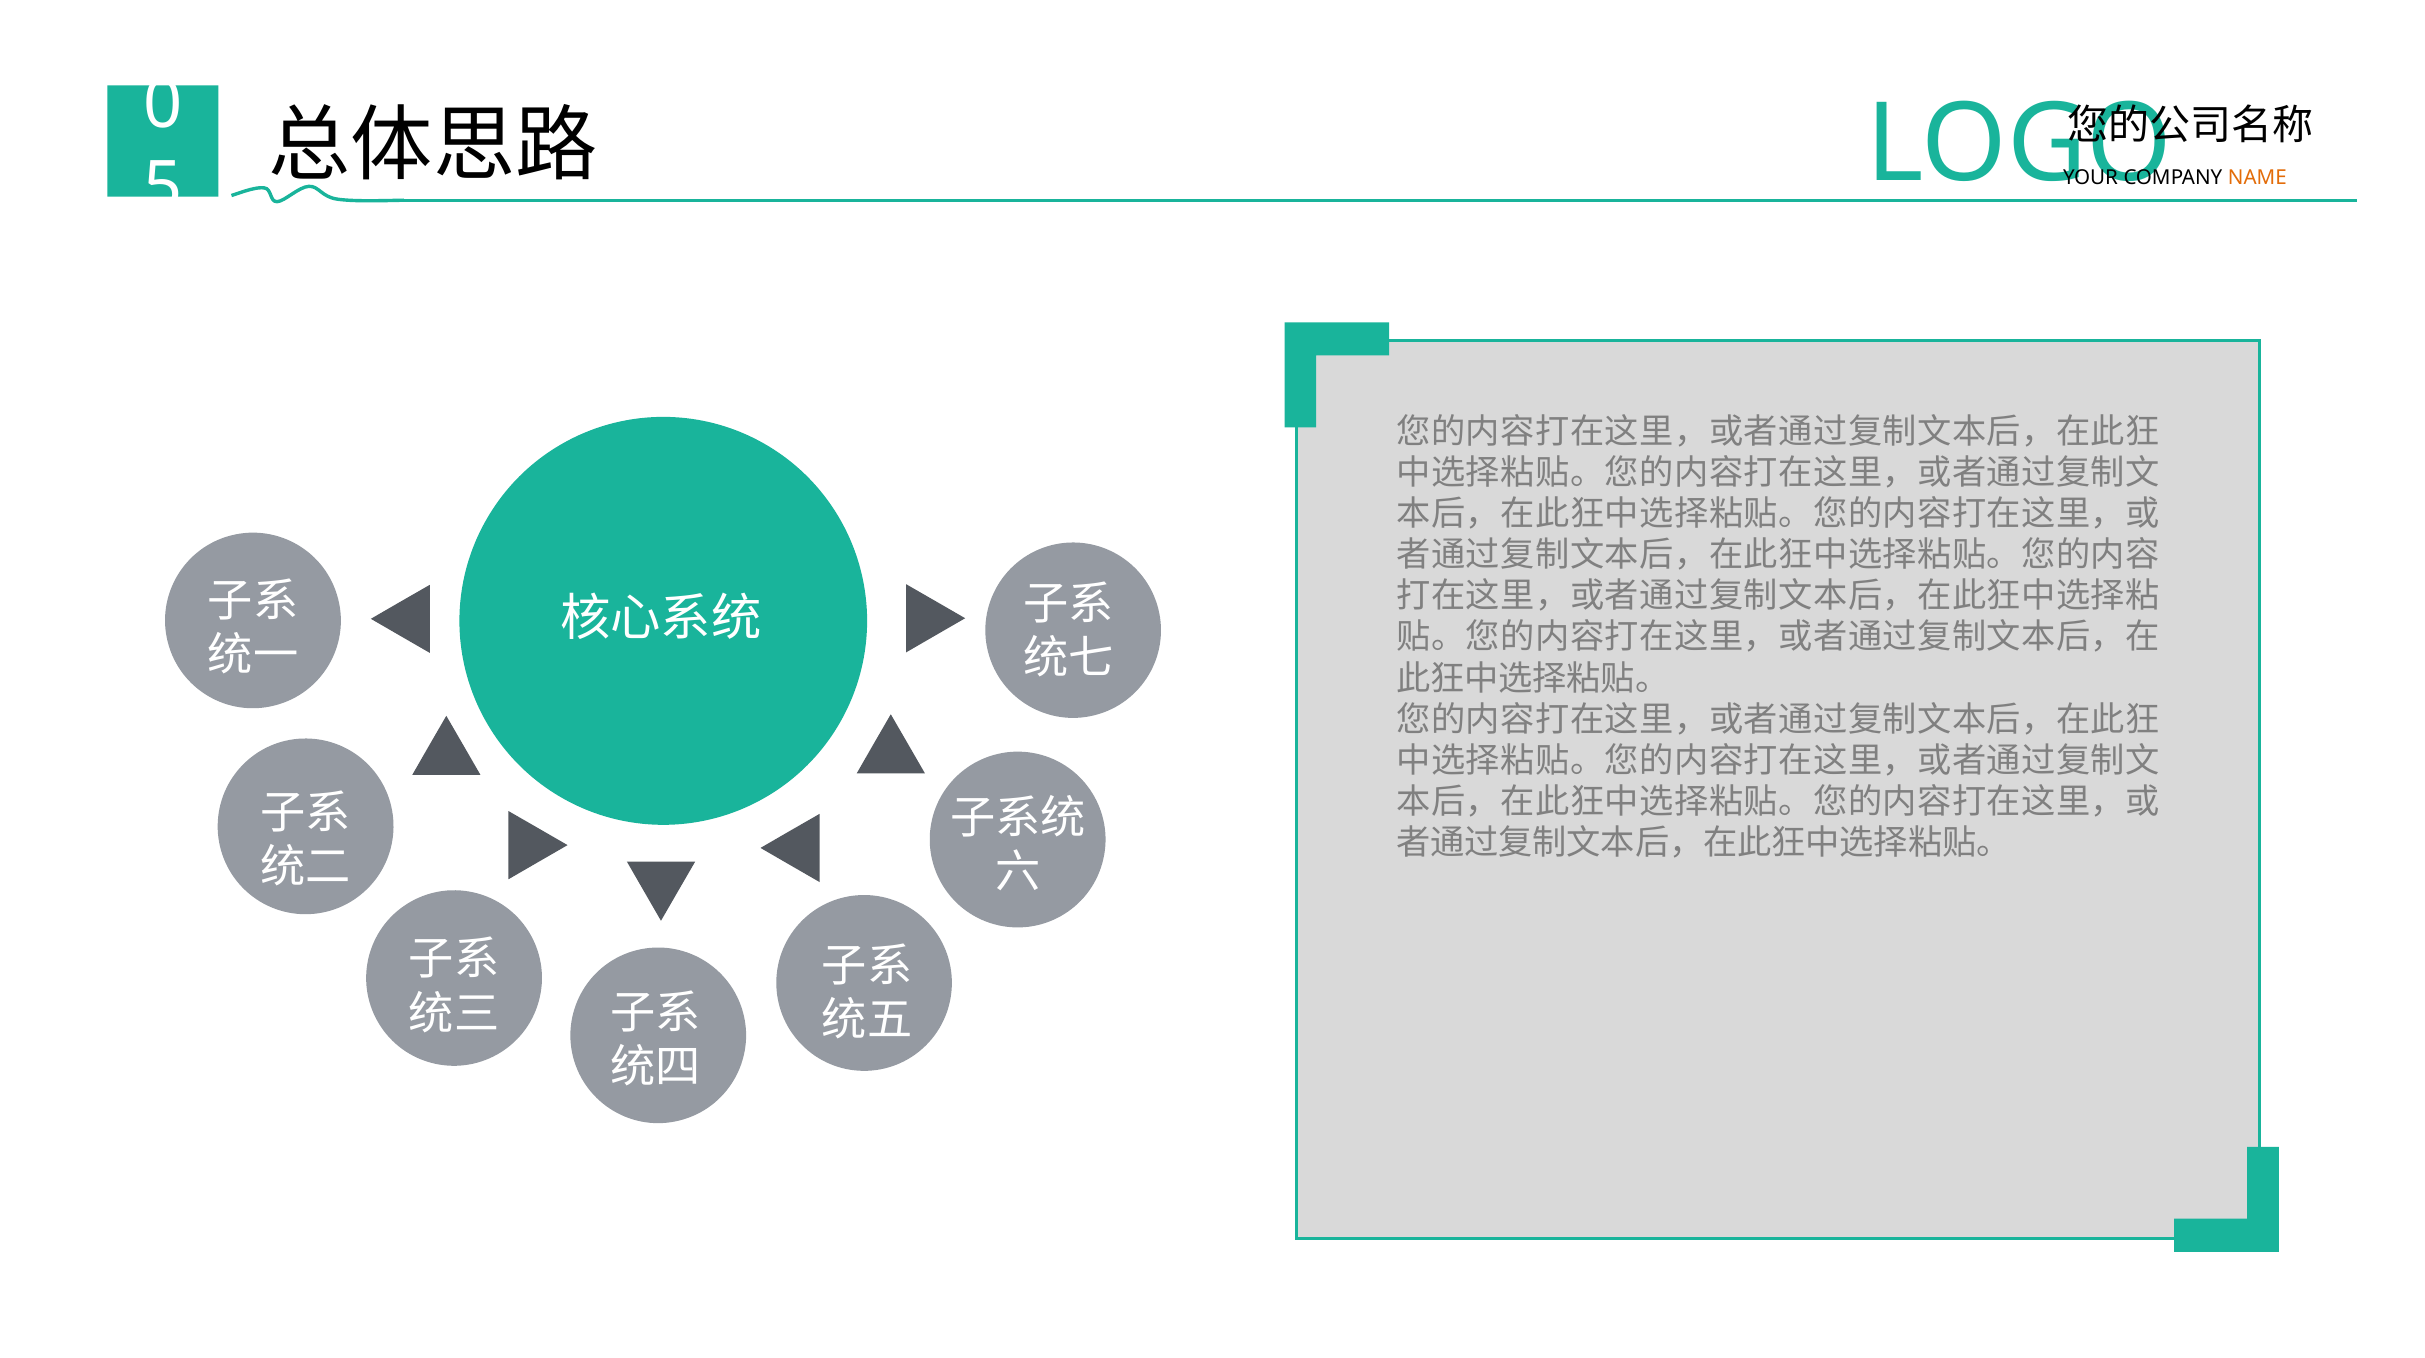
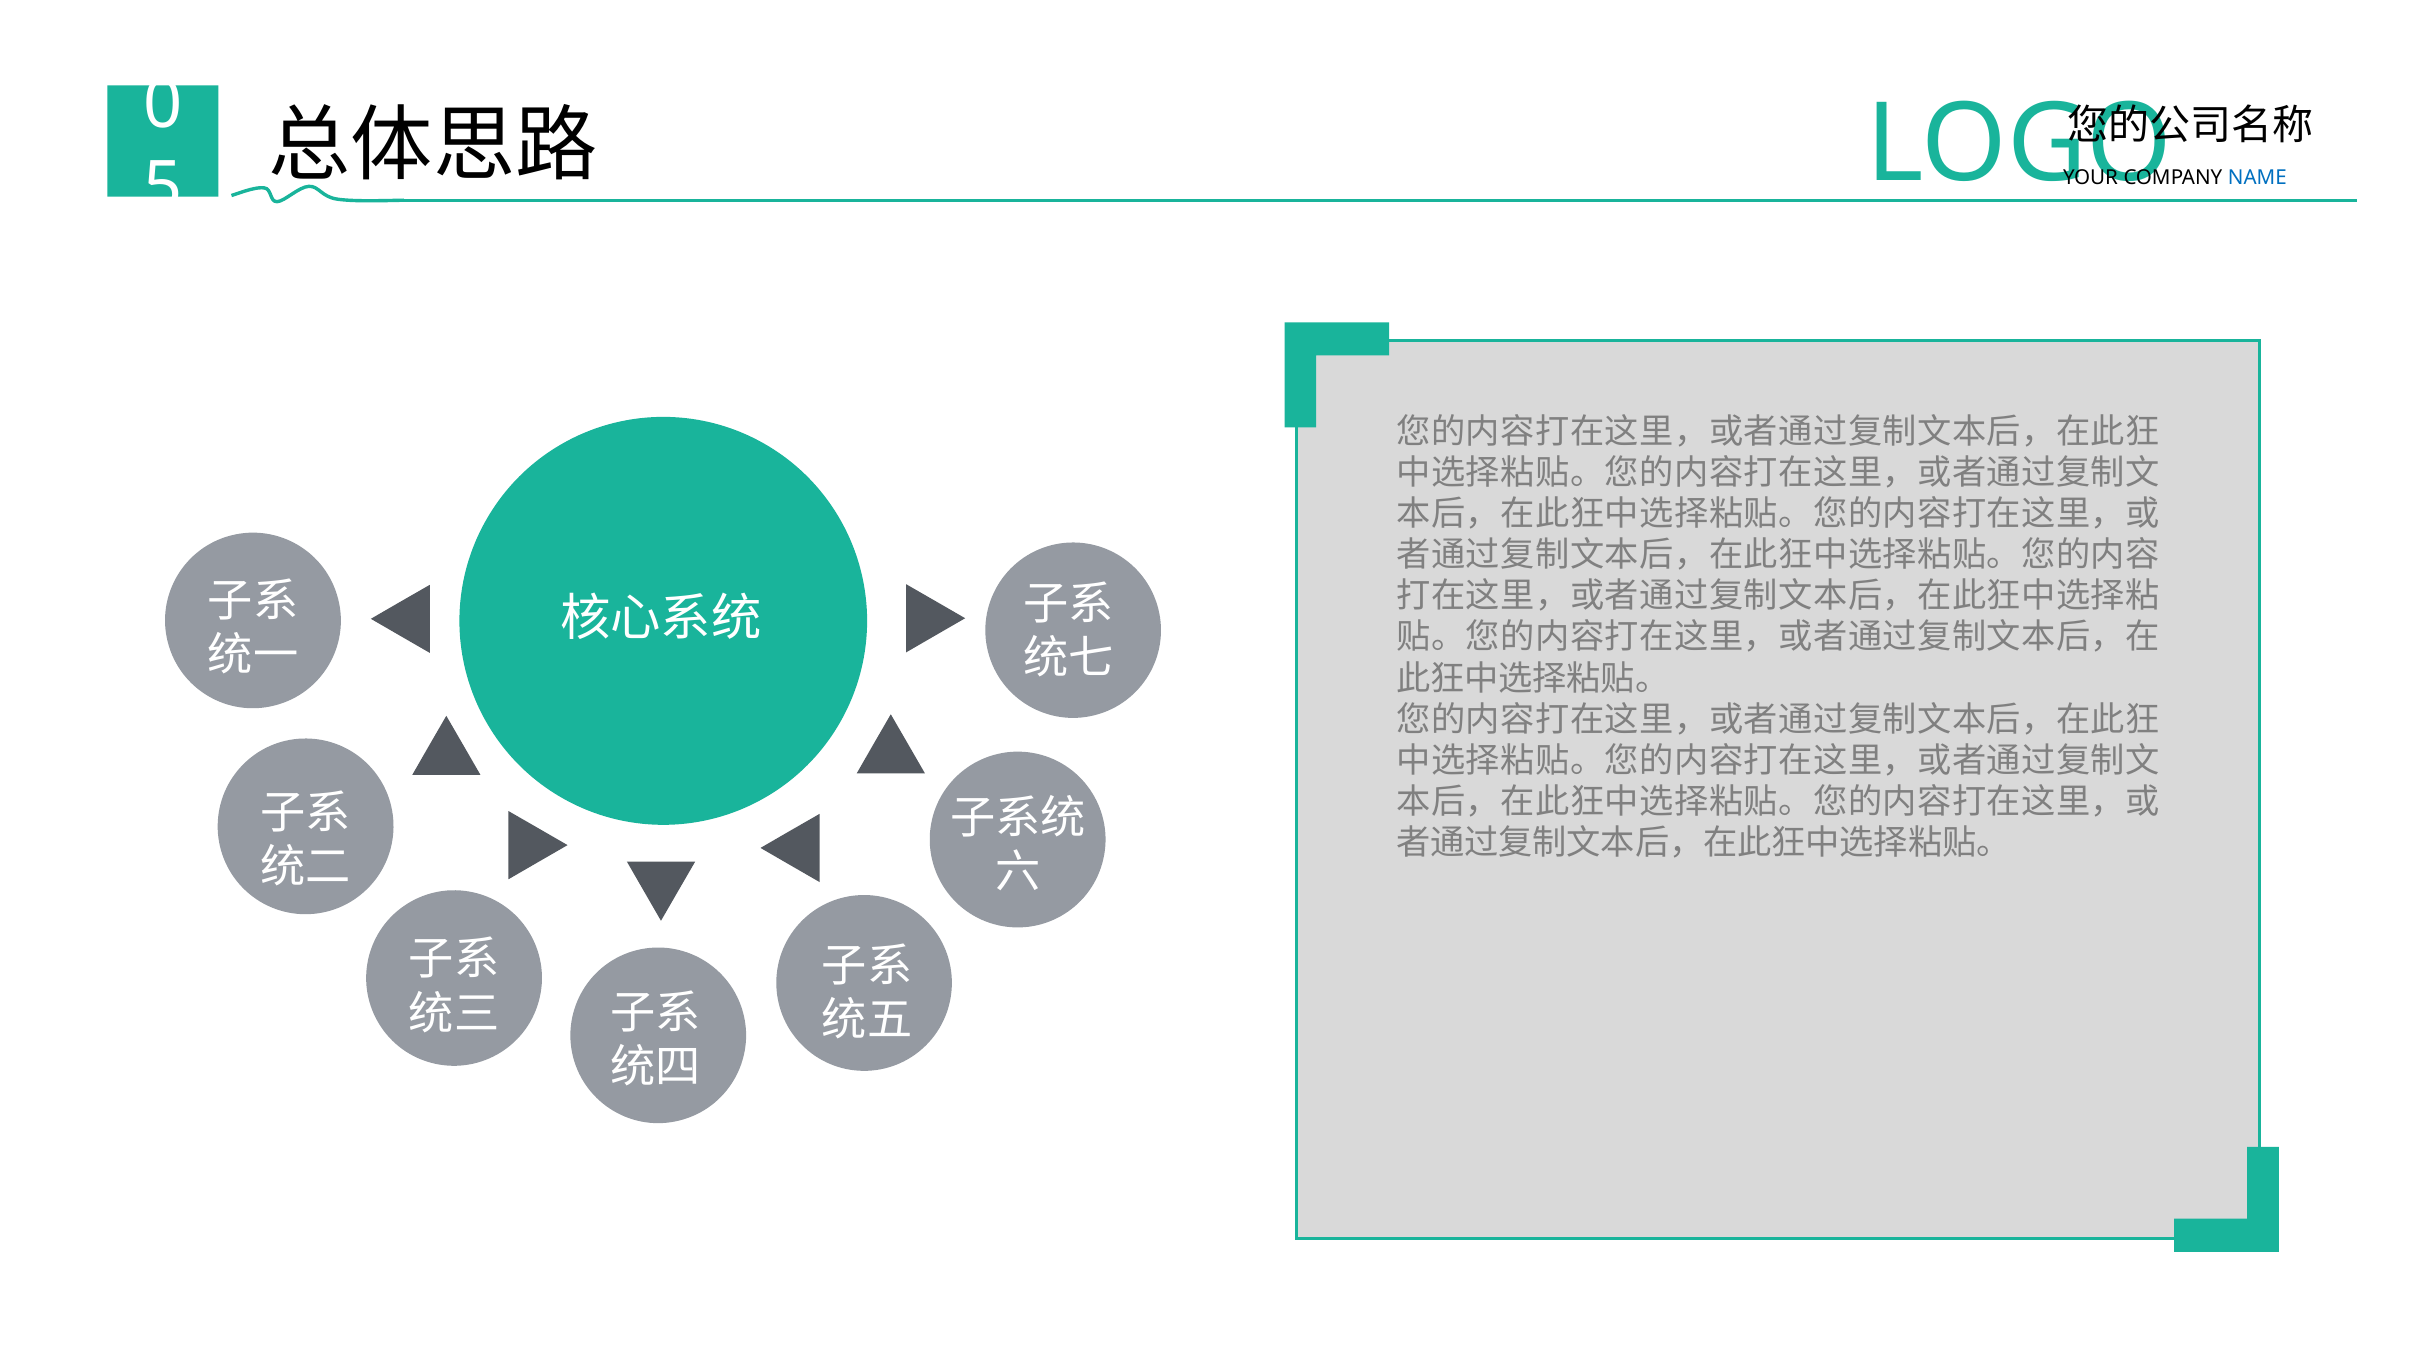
NAME colour: orange -> blue
